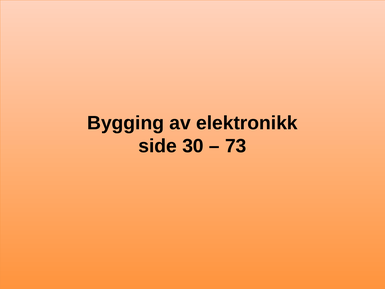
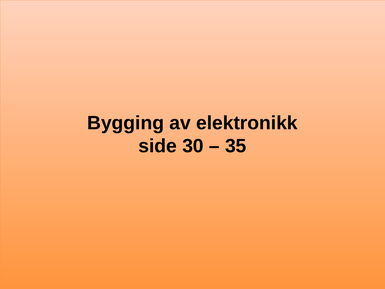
73: 73 -> 35
